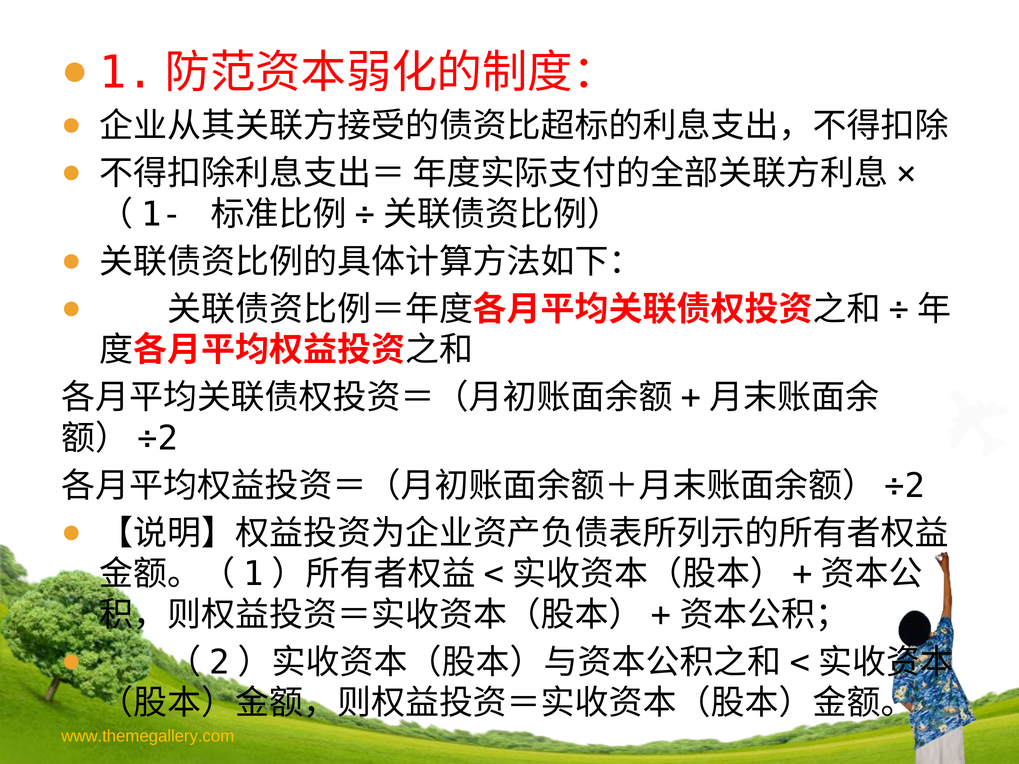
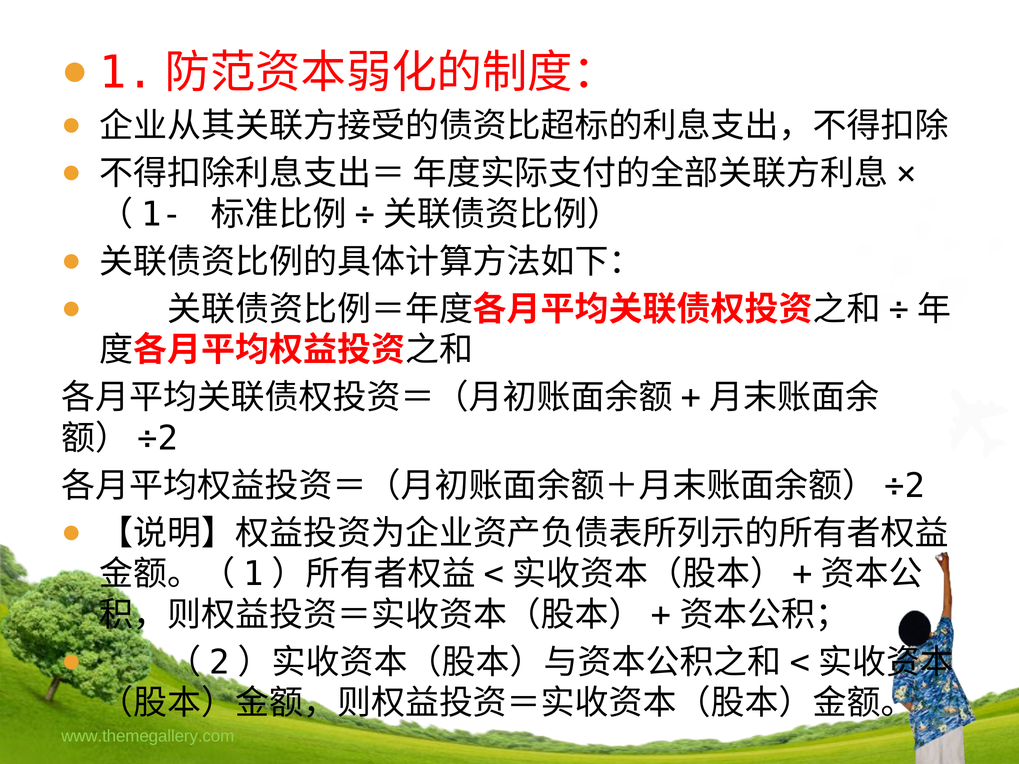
www.themegallery.com colour: yellow -> light green
